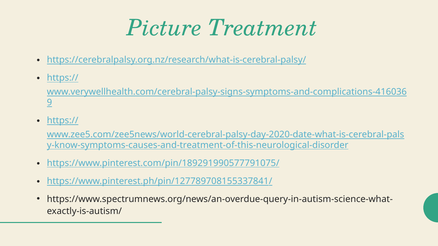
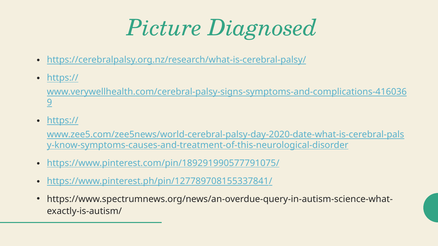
Treatment: Treatment -> Diagnosed
